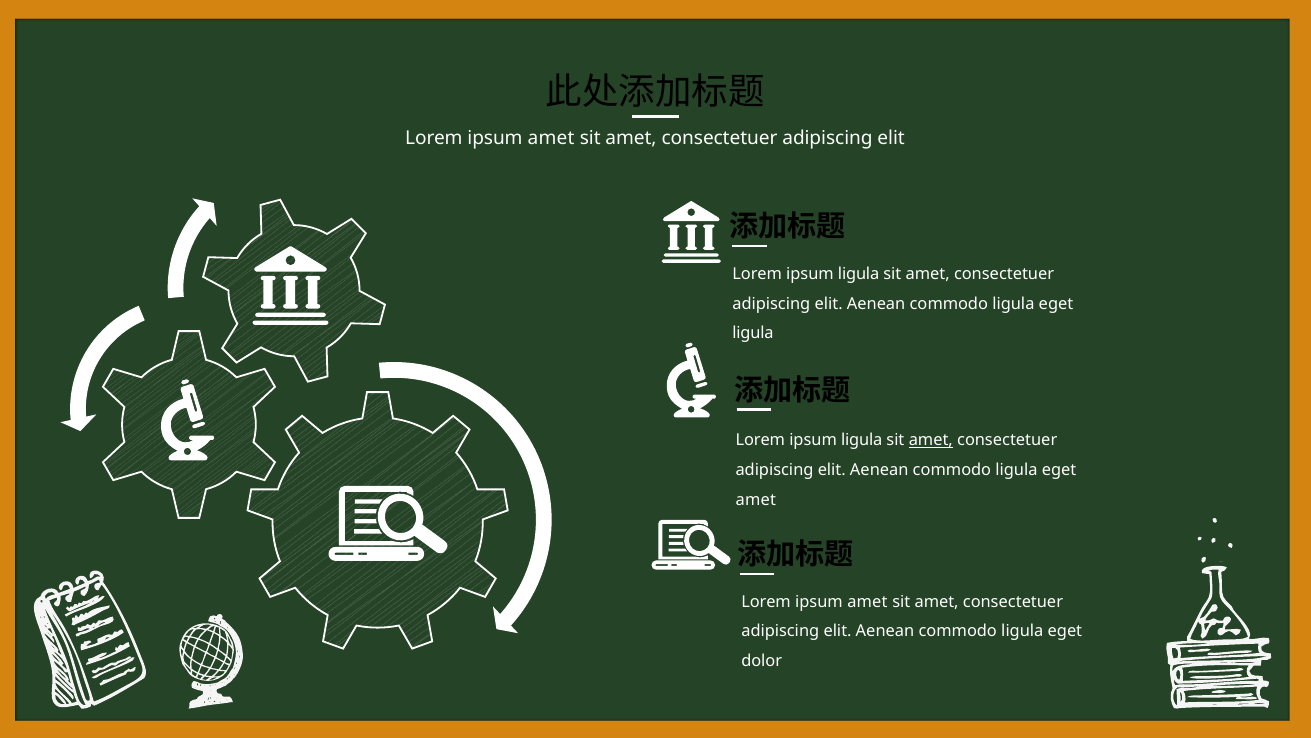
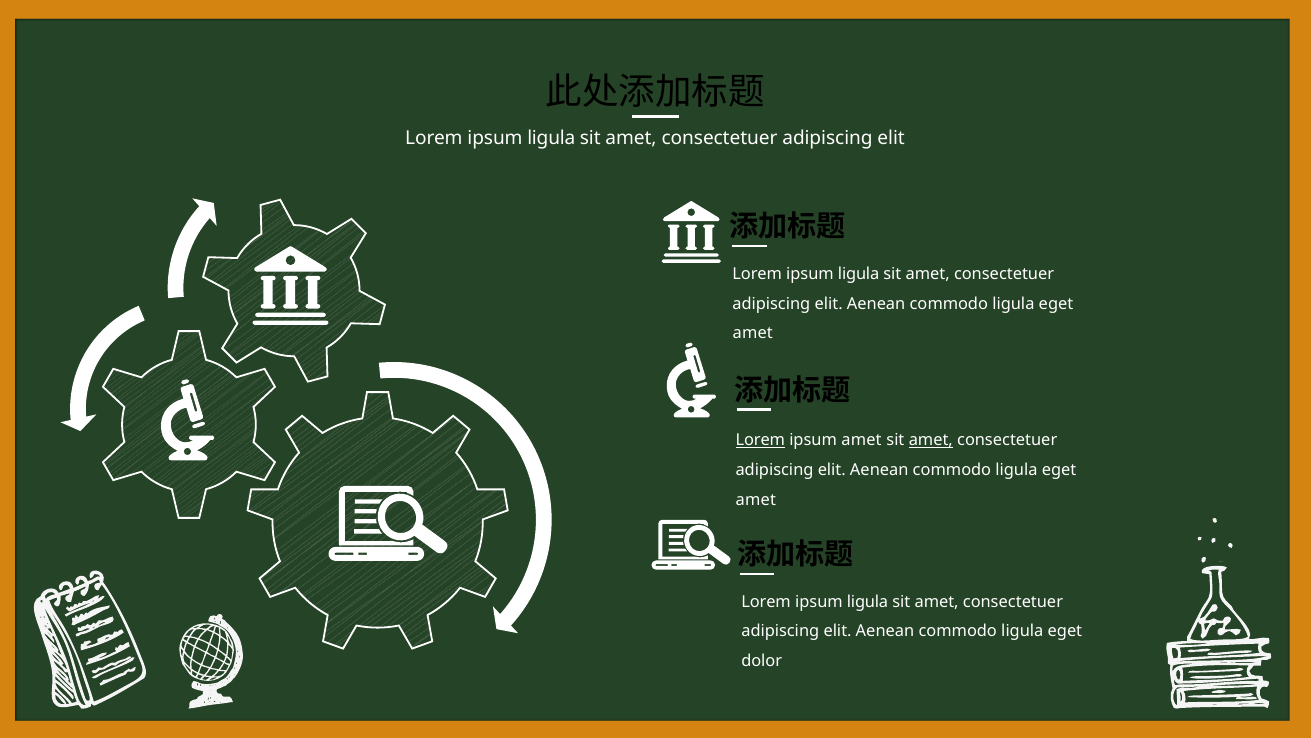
amet at (551, 138): amet -> ligula
ligula at (753, 333): ligula -> amet
Lorem at (760, 440) underline: none -> present
ligula at (862, 440): ligula -> amet
amet at (867, 601): amet -> ligula
